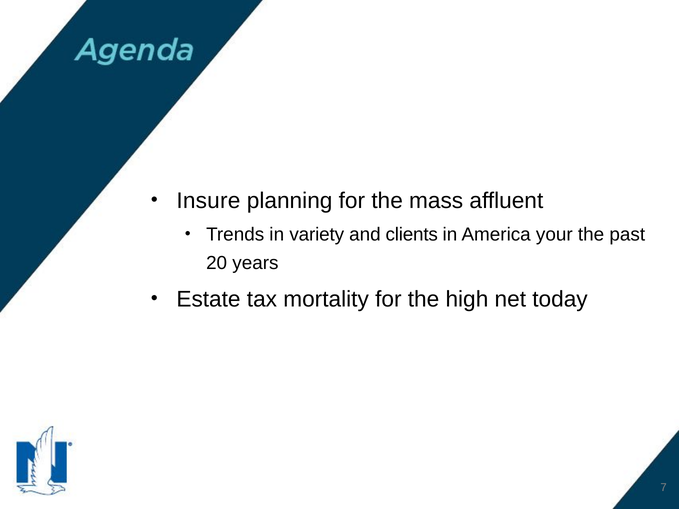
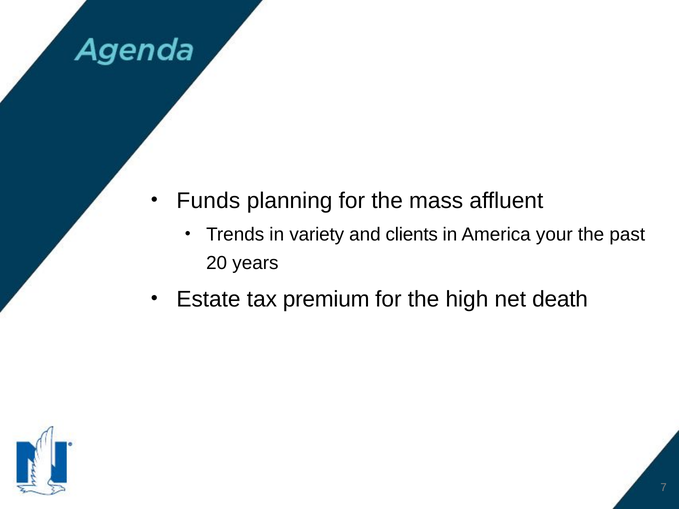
Insure: Insure -> Funds
mortality: mortality -> premium
today: today -> death
